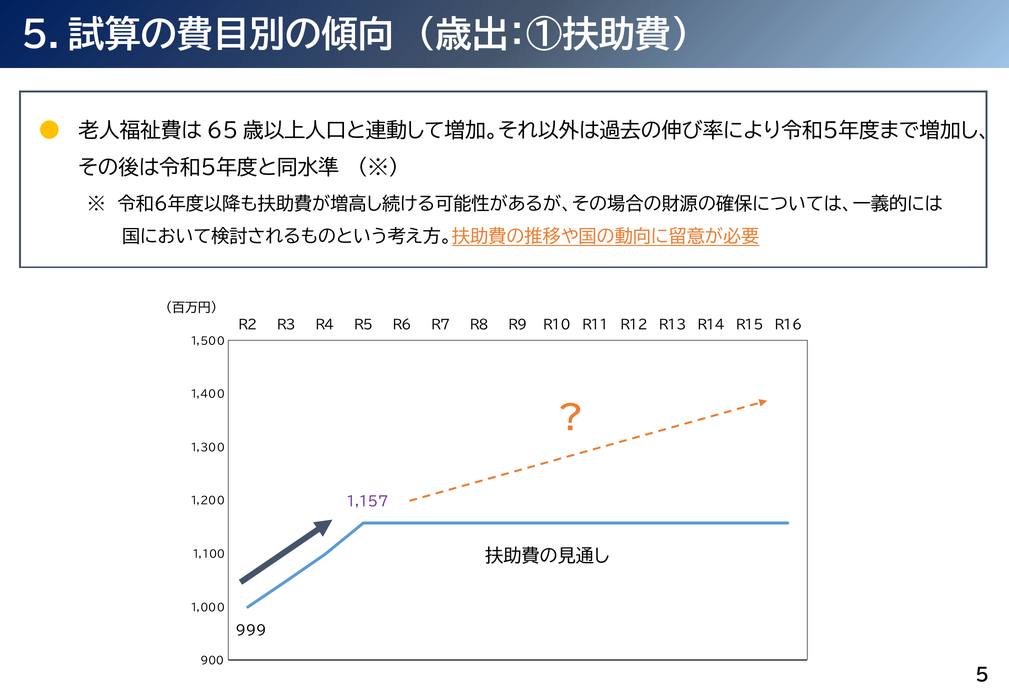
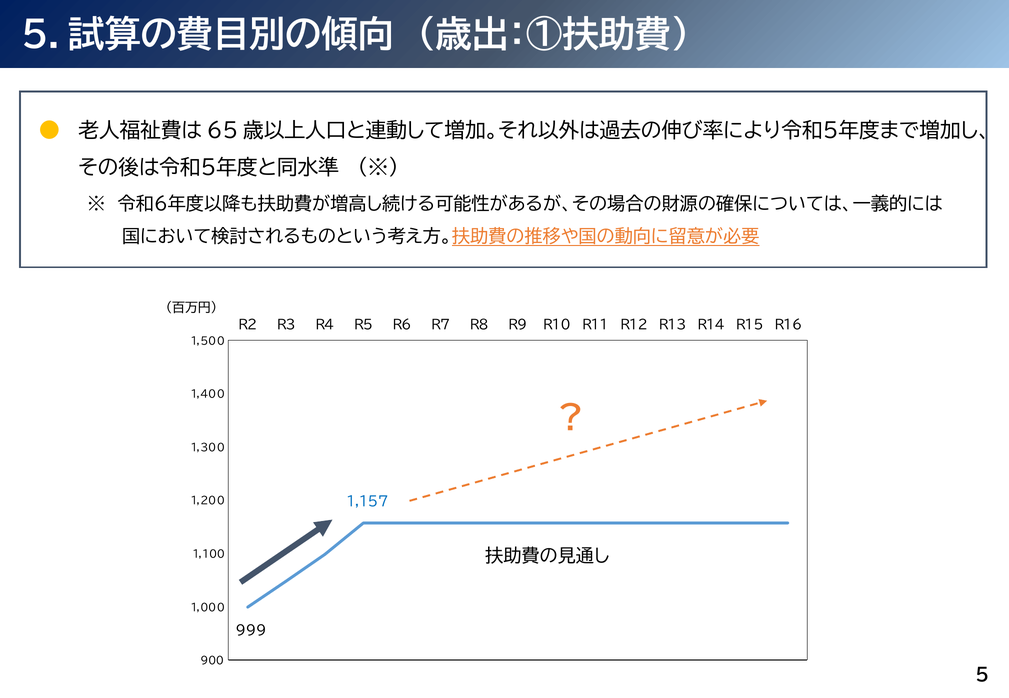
1,157 colour: purple -> blue
